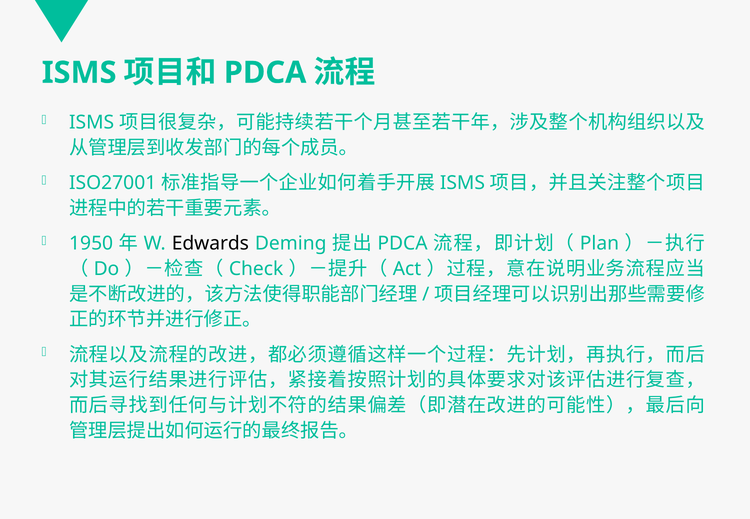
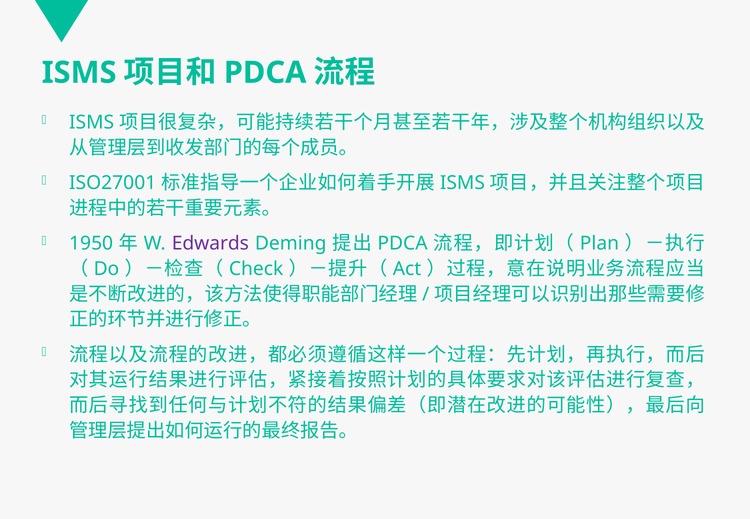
Edwards colour: black -> purple
